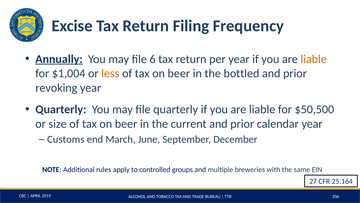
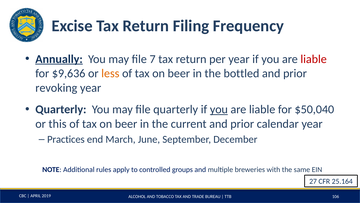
6: 6 -> 7
liable at (314, 59) colour: orange -> red
$1,004: $1,004 -> $9,636
you at (219, 109) underline: none -> present
$50,500: $50,500 -> $50,040
size: size -> this
Customs: Customs -> Practices
